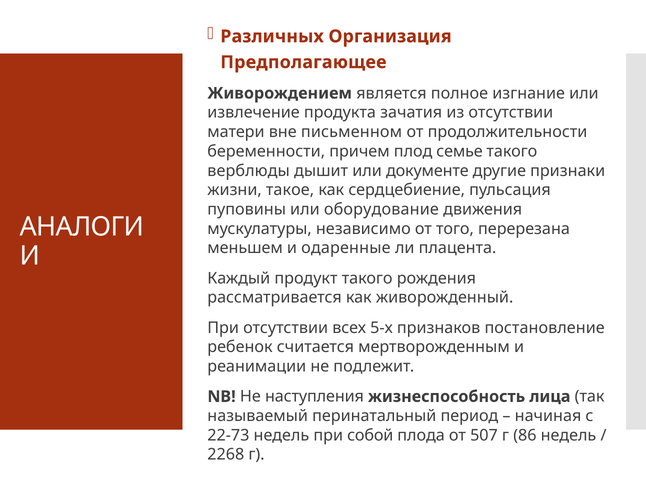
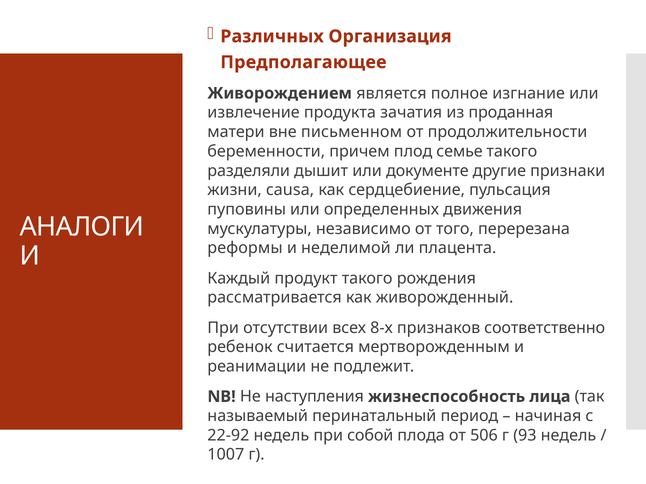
из отсутствии: отсутствии -> проданная
верблюды: верблюды -> разделяли
такое: такое -> causa
оборудование: оборудование -> определенных
меньшем: меньшем -> реформы
одаренные: одаренные -> неделимой
5-х: 5-х -> 8-х
постановление: постановление -> соответственно
22-73: 22-73 -> 22-92
507: 507 -> 506
86: 86 -> 93
2268: 2268 -> 1007
